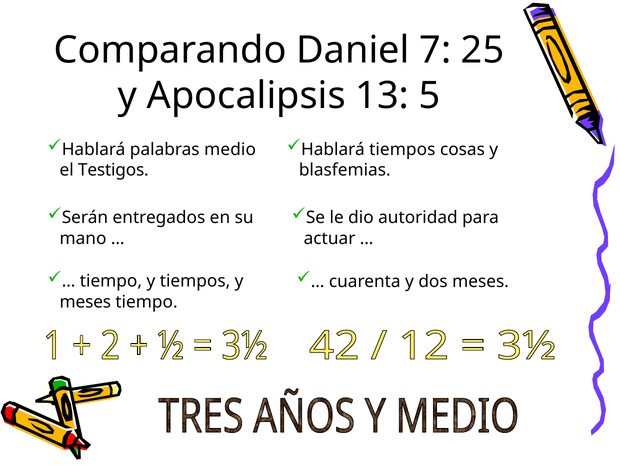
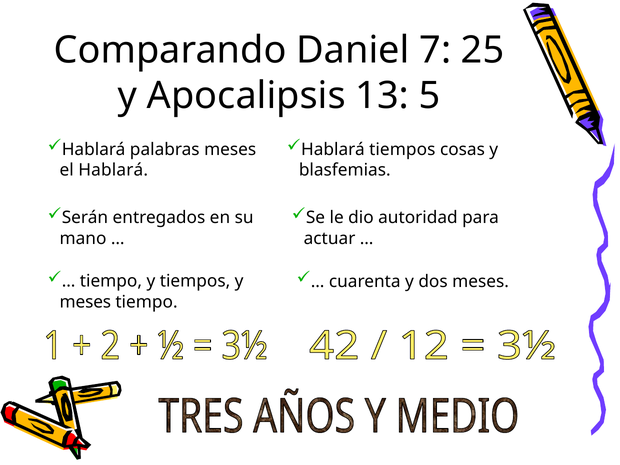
palabras medio: medio -> meses
el Testigos: Testigos -> Hablará
